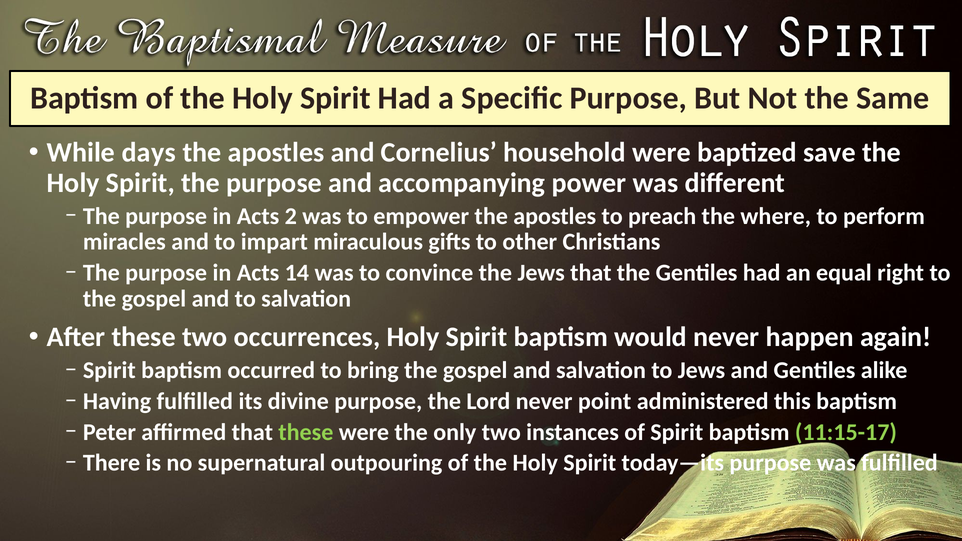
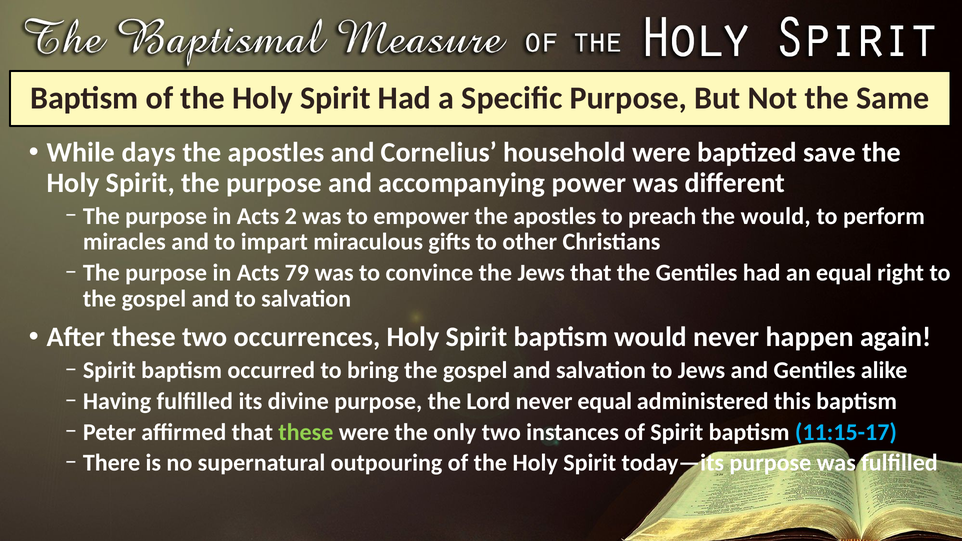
the where: where -> would
14: 14 -> 79
never point: point -> equal
11:15-17 colour: light green -> light blue
